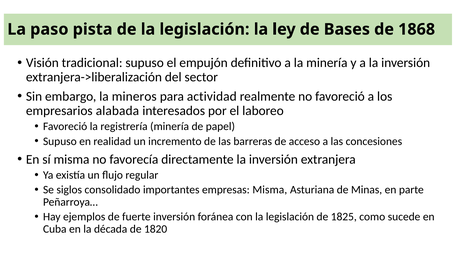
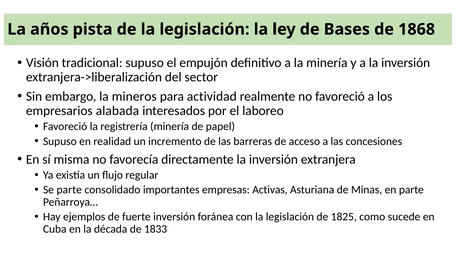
paso: paso -> años
Se siglos: siglos -> parte
empresas Misma: Misma -> Activas
1820: 1820 -> 1833
